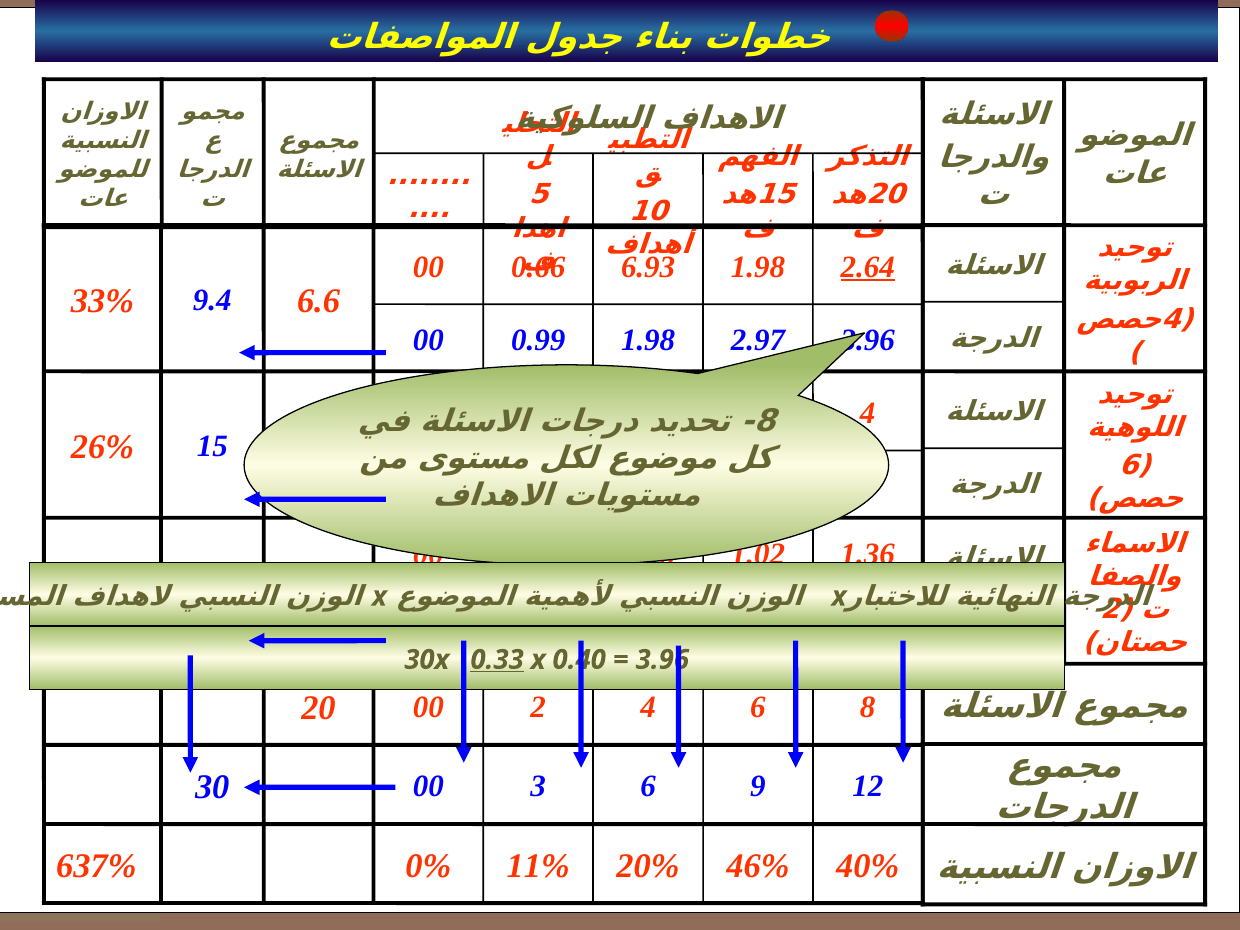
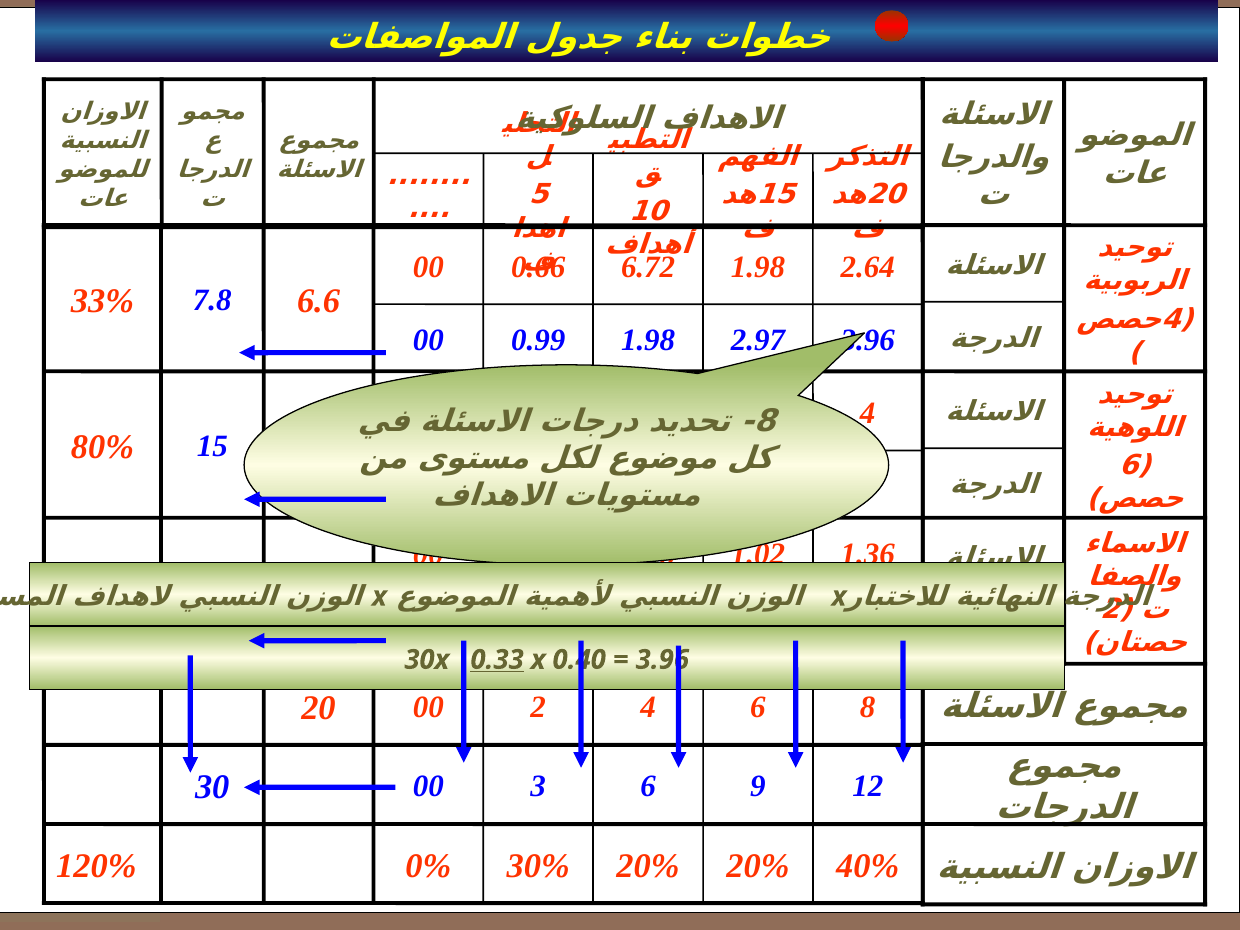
6.93: 6.93 -> 6.72
2.64 underline: present -> none
9.4: 9.4 -> 7.8
26%: 26% -> 80%
637%: 637% -> 120%
11%: 11% -> 30%
46% at (758, 866): 46% -> 20%
